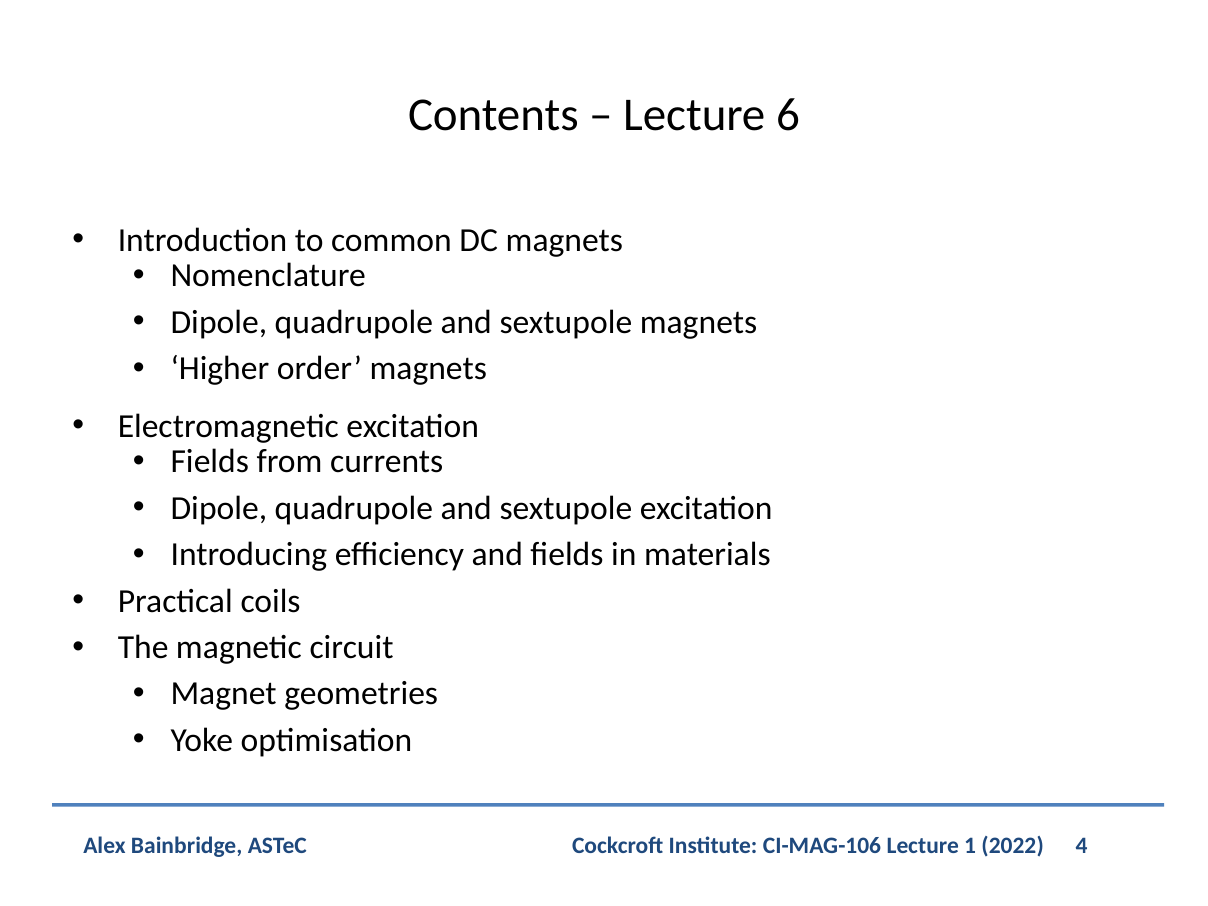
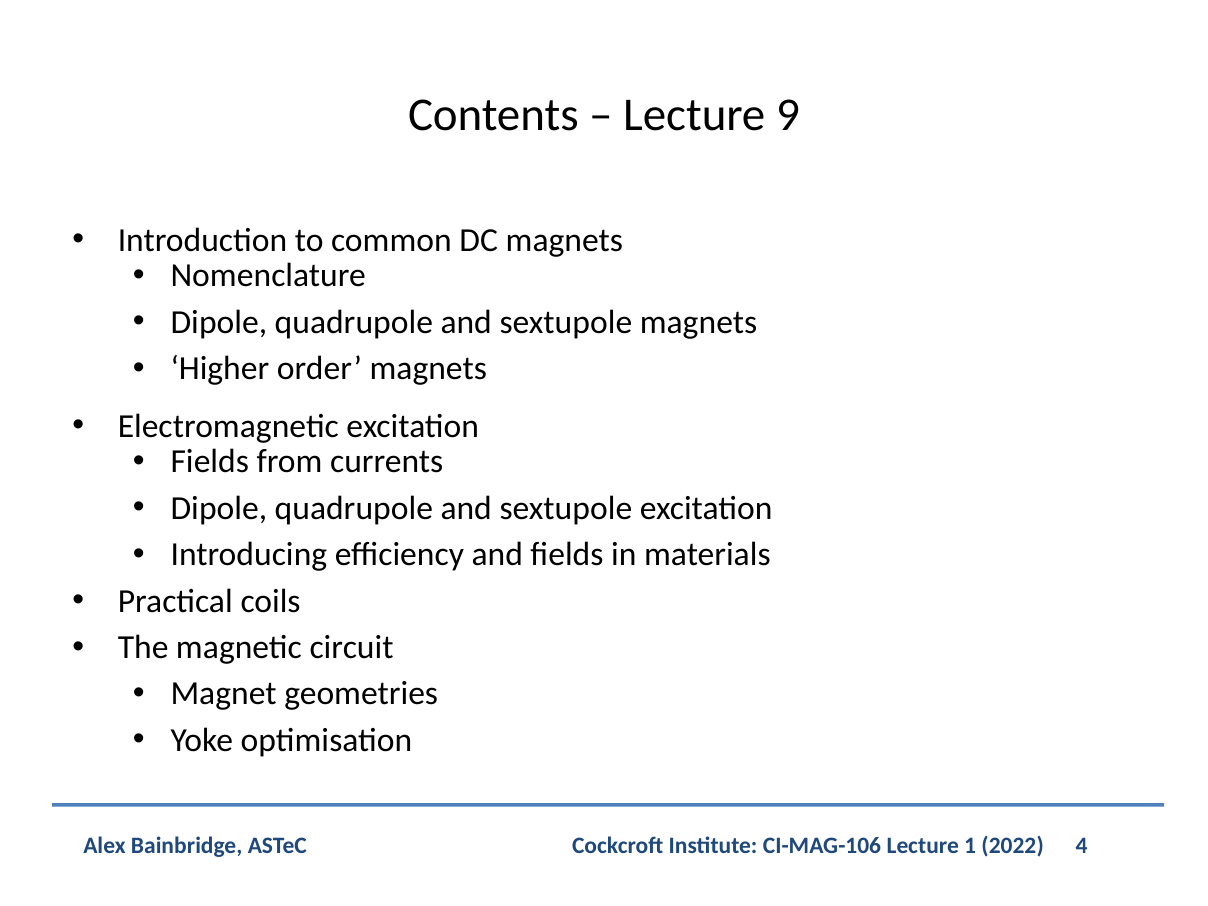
6: 6 -> 9
